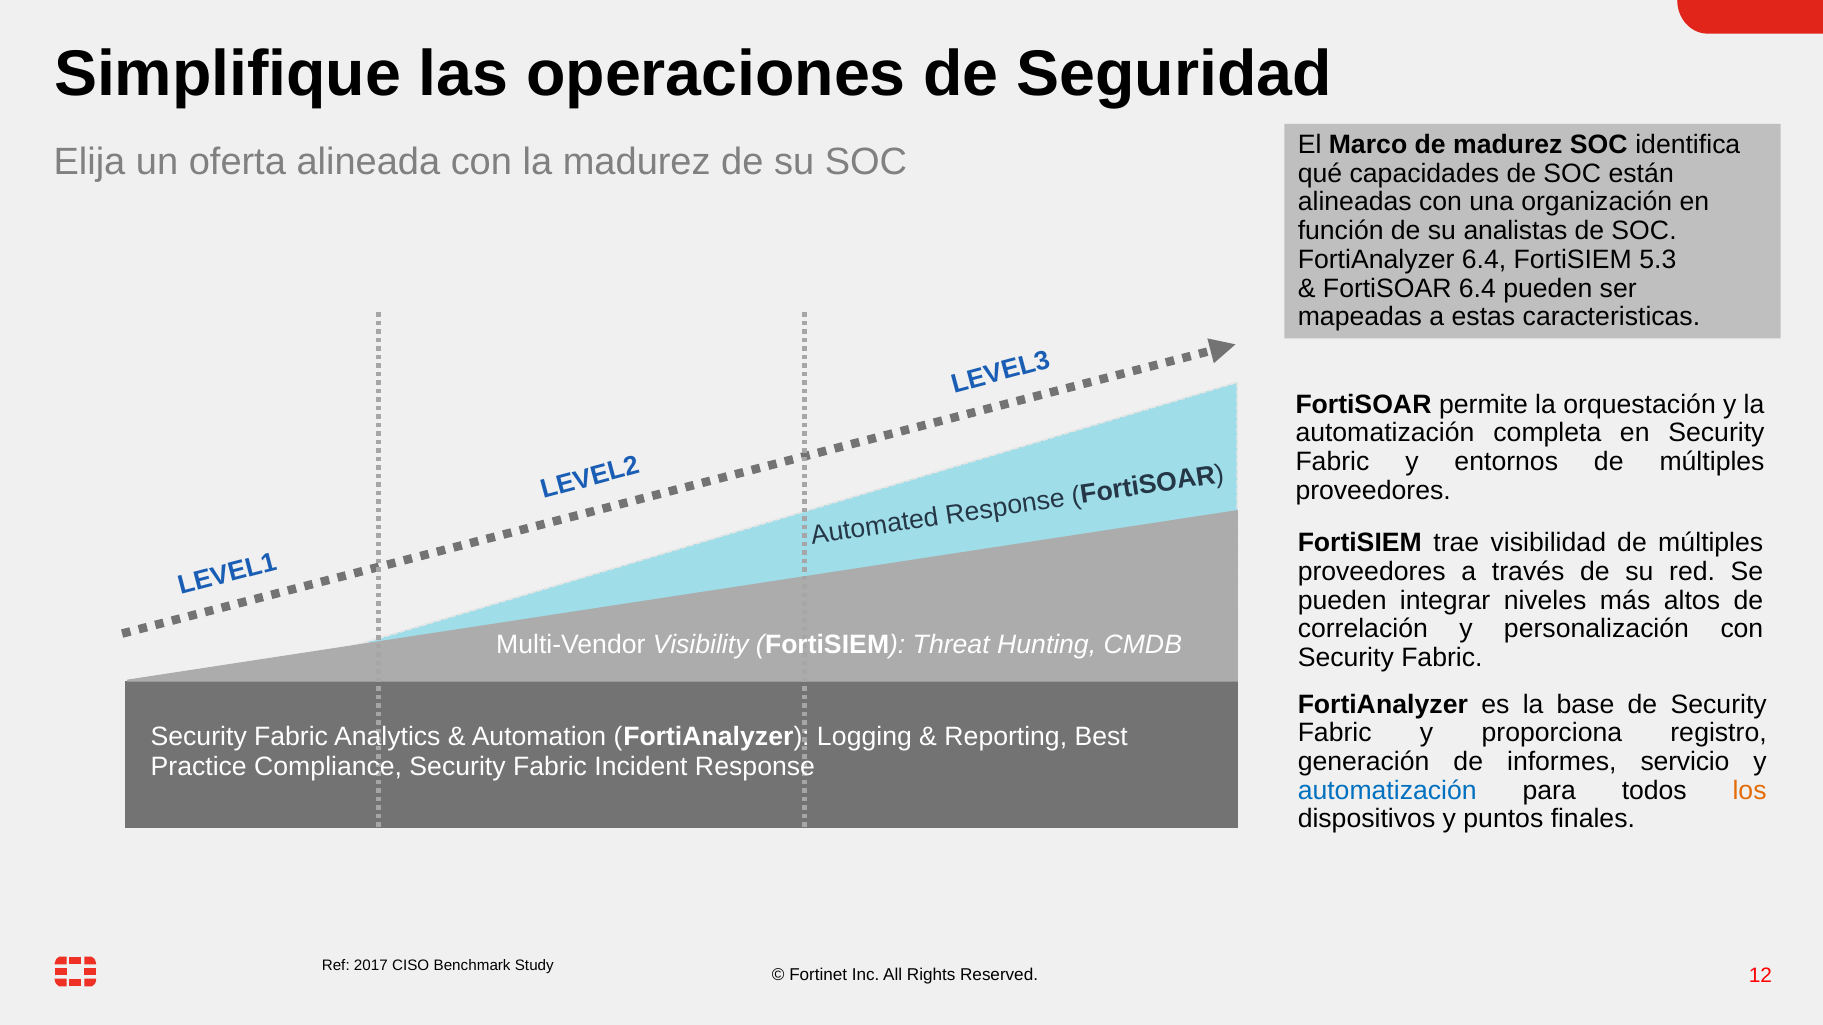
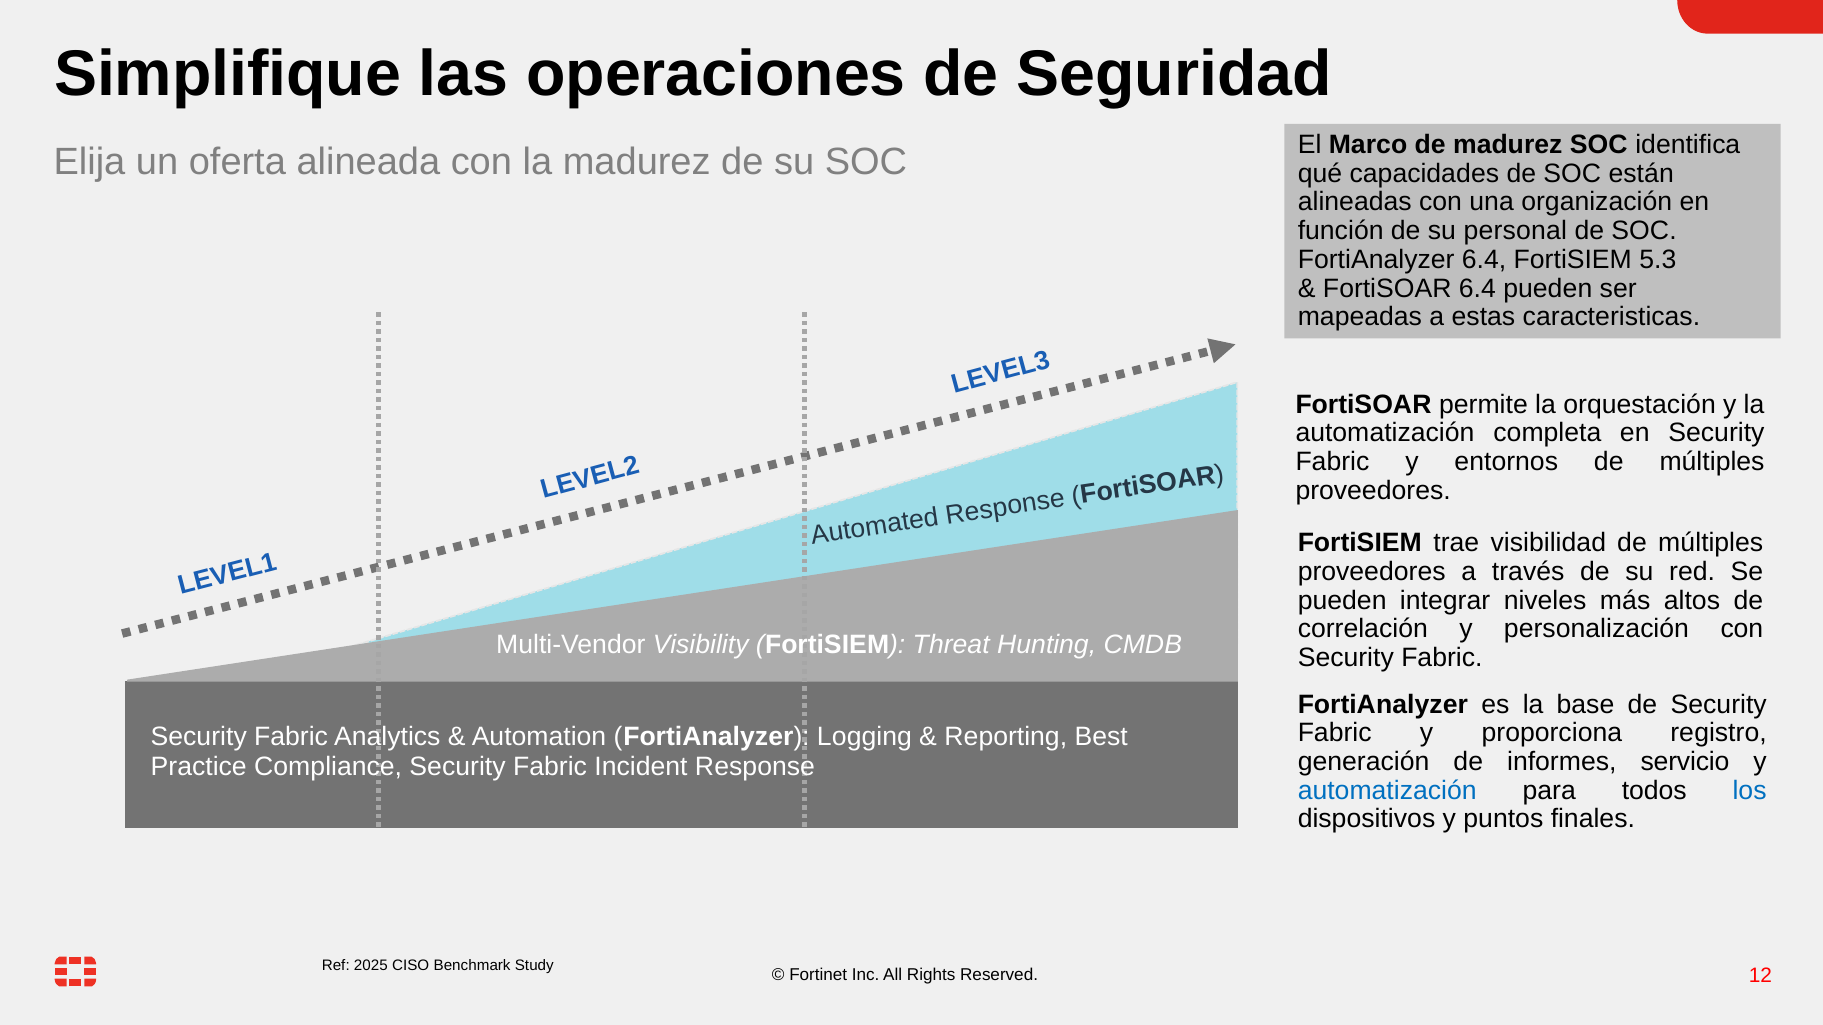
analistas: analistas -> personal
los colour: orange -> blue
2017: 2017 -> 2025
